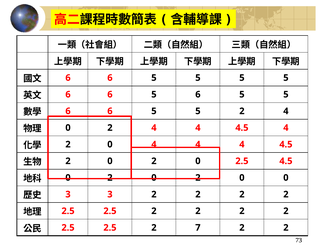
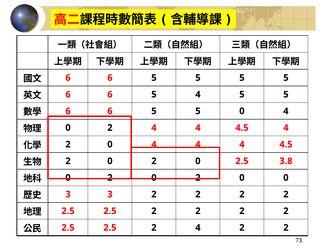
5 6: 6 -> 4
5 2: 2 -> 0
2.5 4.5: 4.5 -> 3.8
2.5 2 7: 7 -> 4
